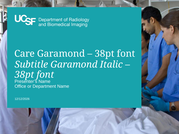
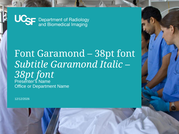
Care at (25, 54): Care -> Font
